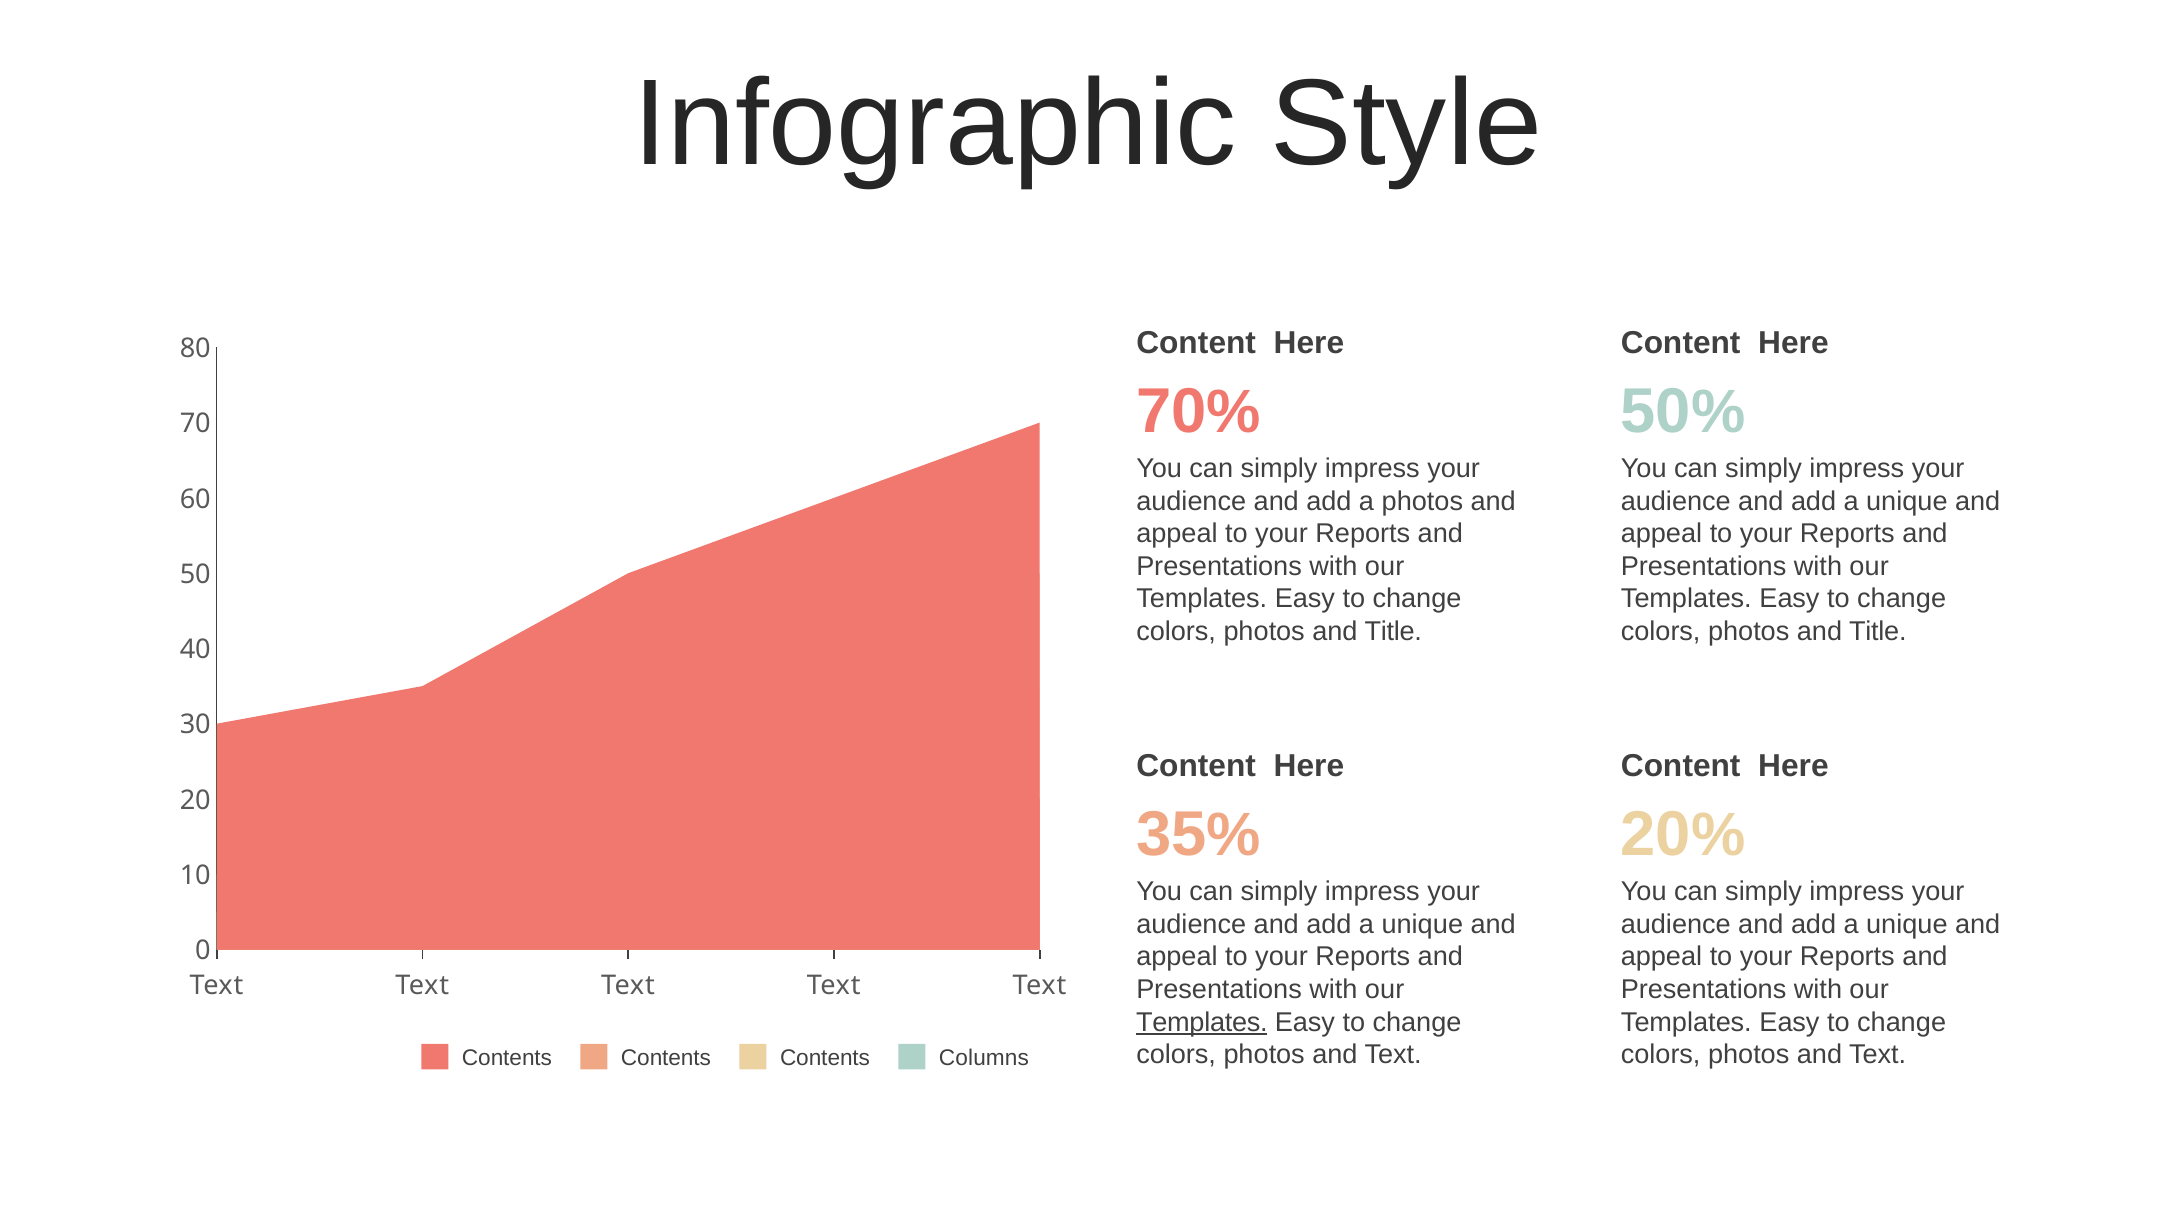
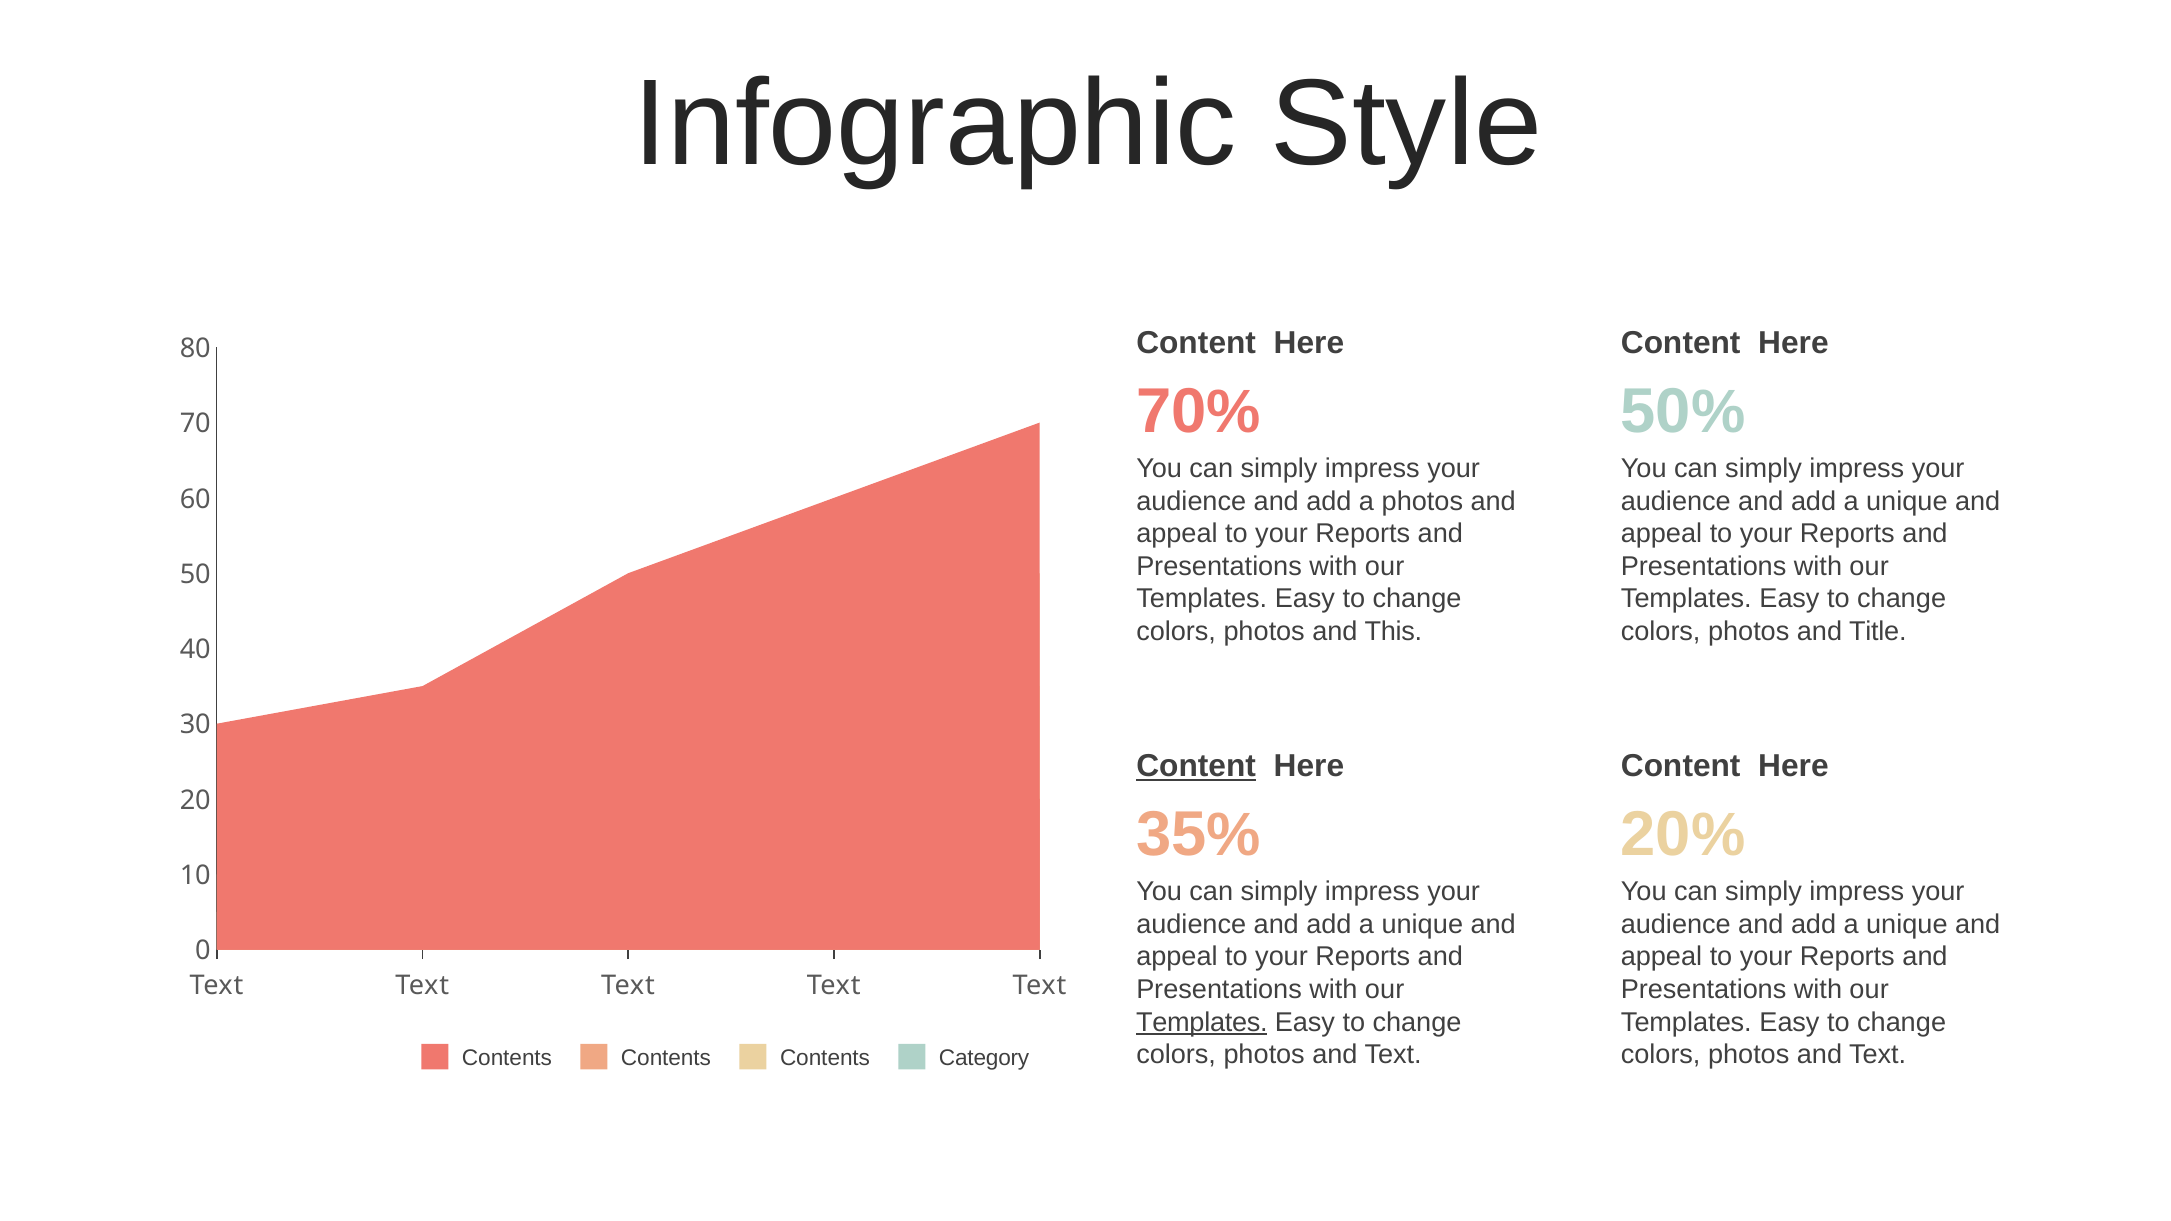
Title at (1393, 632): Title -> This
Content at (1196, 766) underline: none -> present
Columns: Columns -> Category
